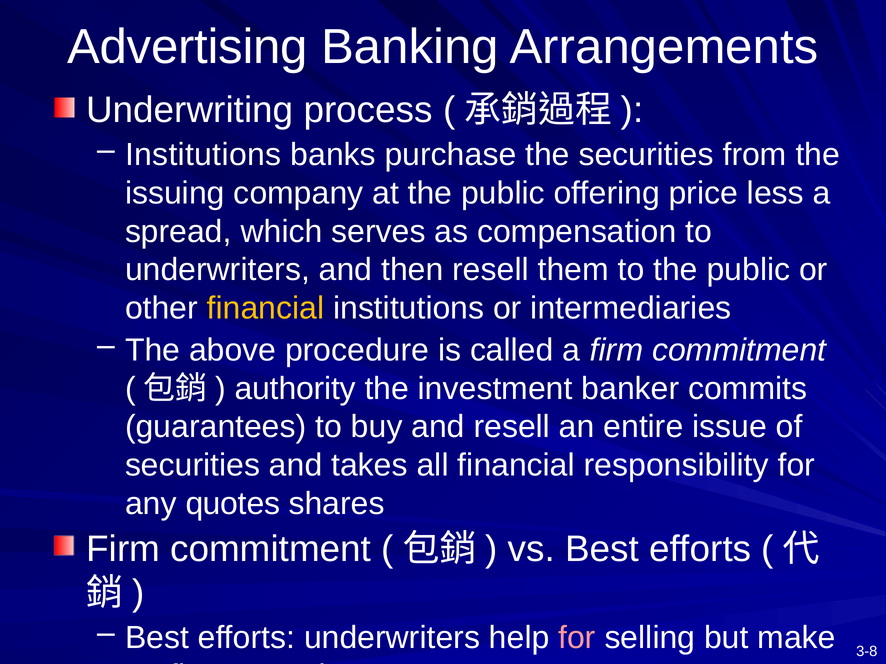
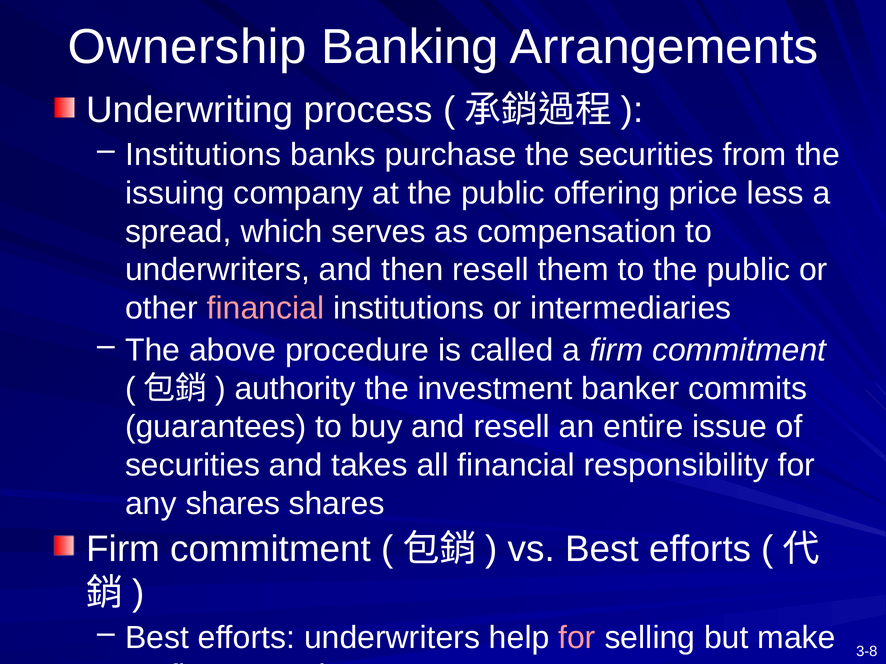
Advertising: Advertising -> Ownership
financial at (265, 308) colour: yellow -> pink
any quotes: quotes -> shares
